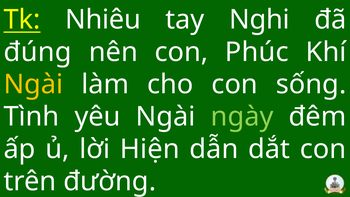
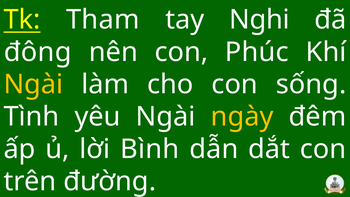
Nhiêu: Nhiêu -> Tham
đúng: đúng -> đông
ngày colour: light green -> yellow
Hiện: Hiện -> Bình
